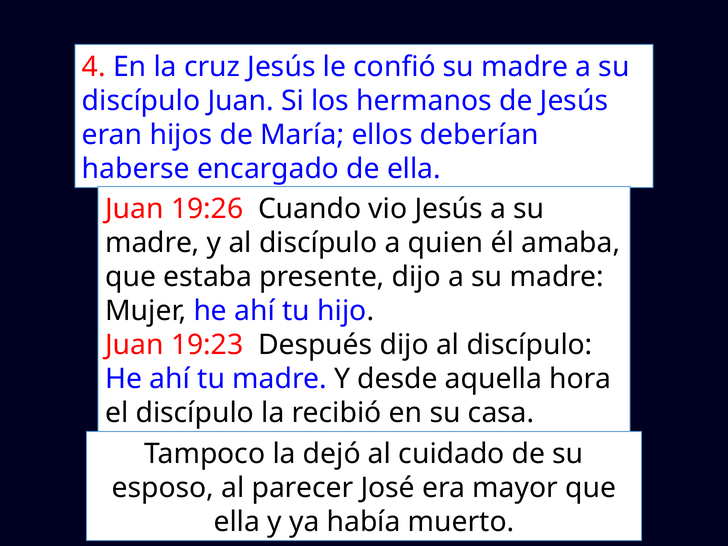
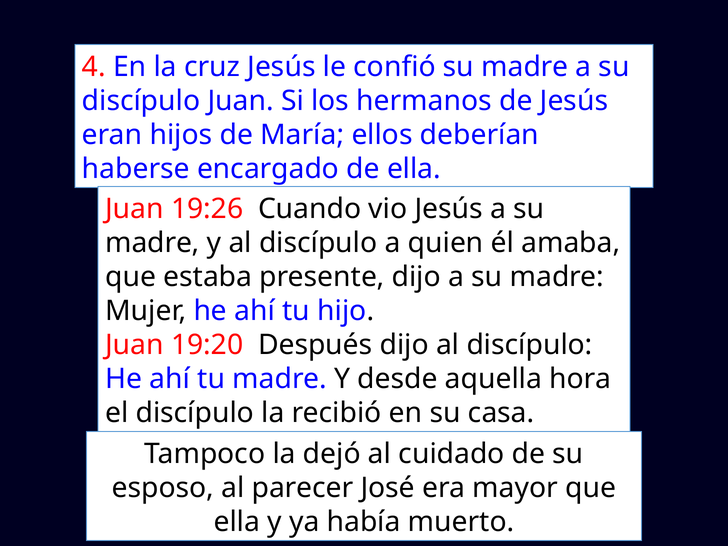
19:23: 19:23 -> 19:20
